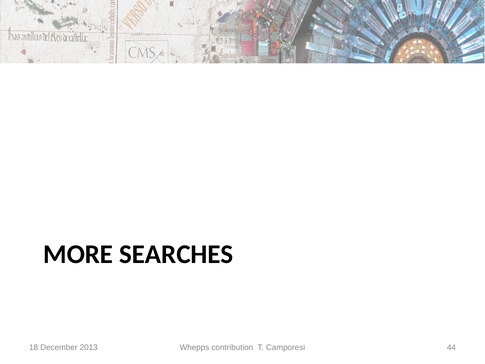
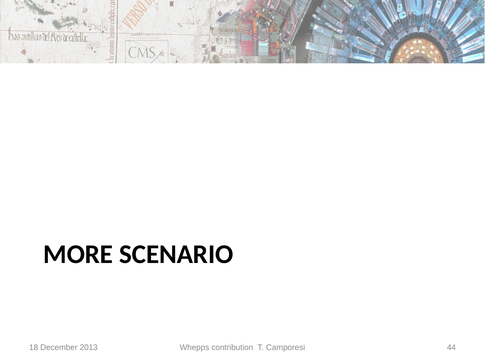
SEARCHES: SEARCHES -> SCENARIO
